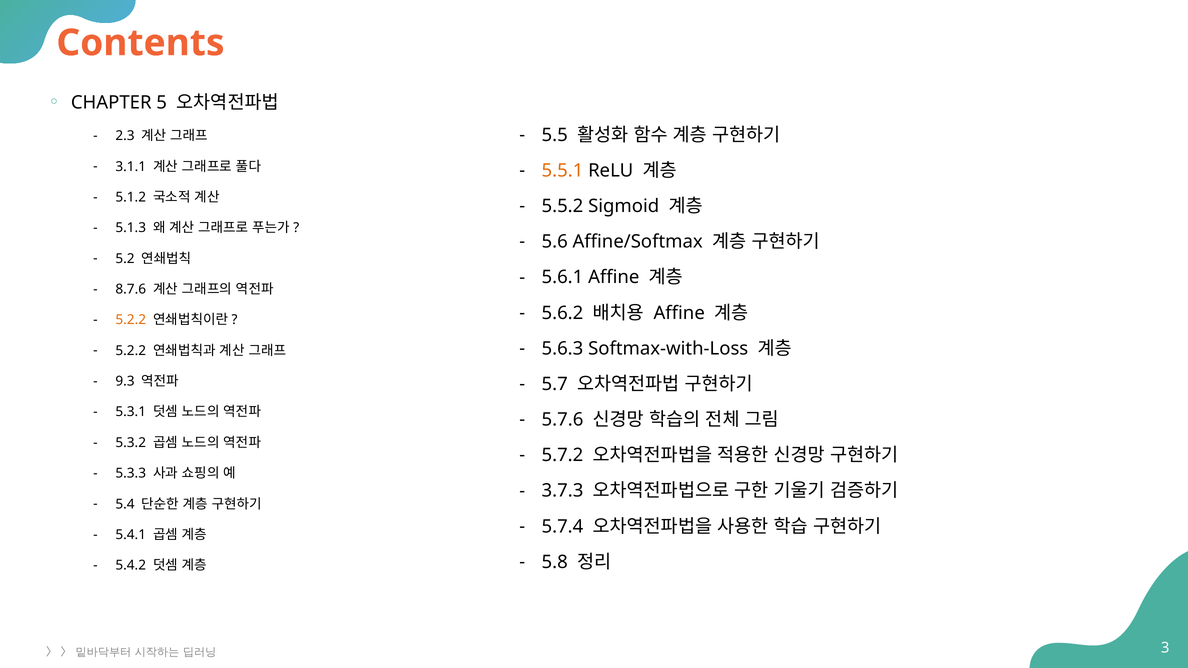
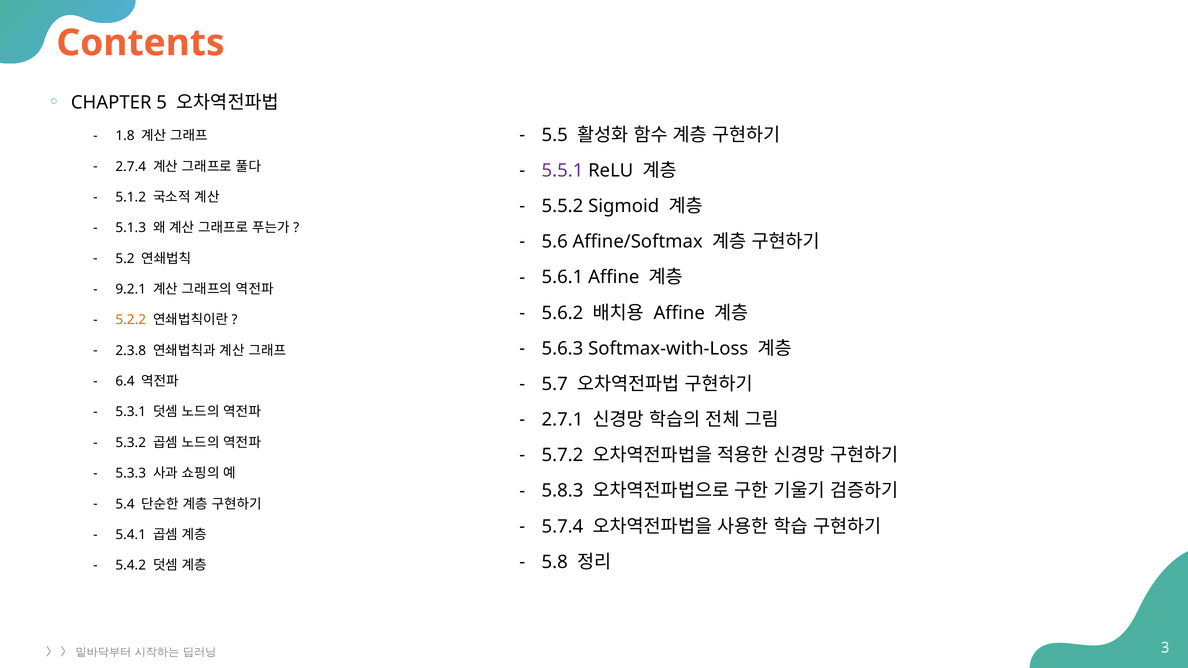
2.3: 2.3 -> 1.8
3.1.1: 3.1.1 -> 2.7.4
5.5.1 colour: orange -> purple
8.7.6: 8.7.6 -> 9.2.1
5.2.2 at (131, 351): 5.2.2 -> 2.3.8
9.3: 9.3 -> 6.4
5.7.6: 5.7.6 -> 2.7.1
3.7.3: 3.7.3 -> 5.8.3
